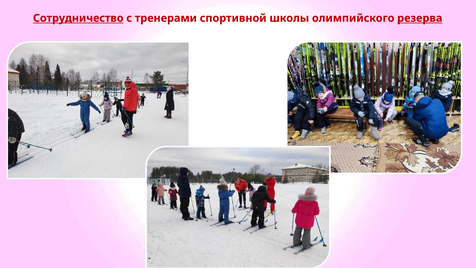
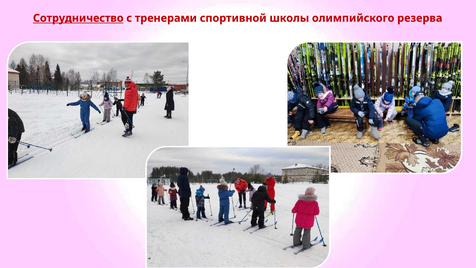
резерва underline: present -> none
